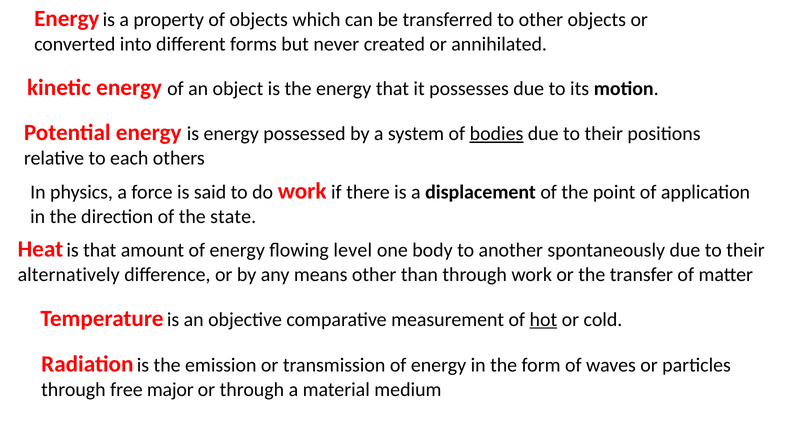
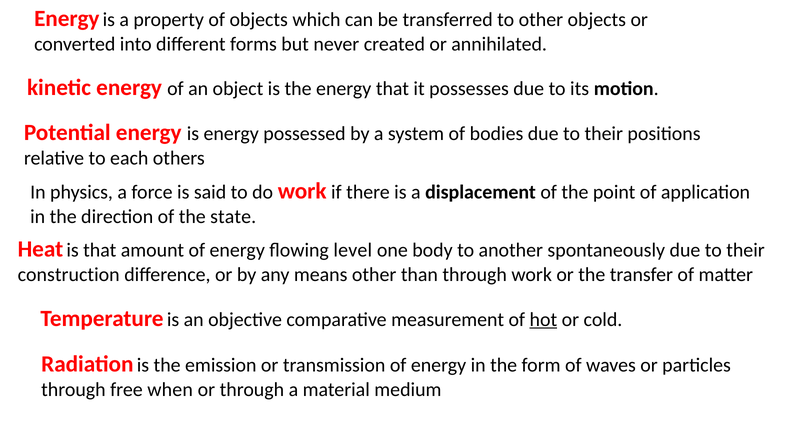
bodies underline: present -> none
alternatively: alternatively -> construction
major: major -> when
